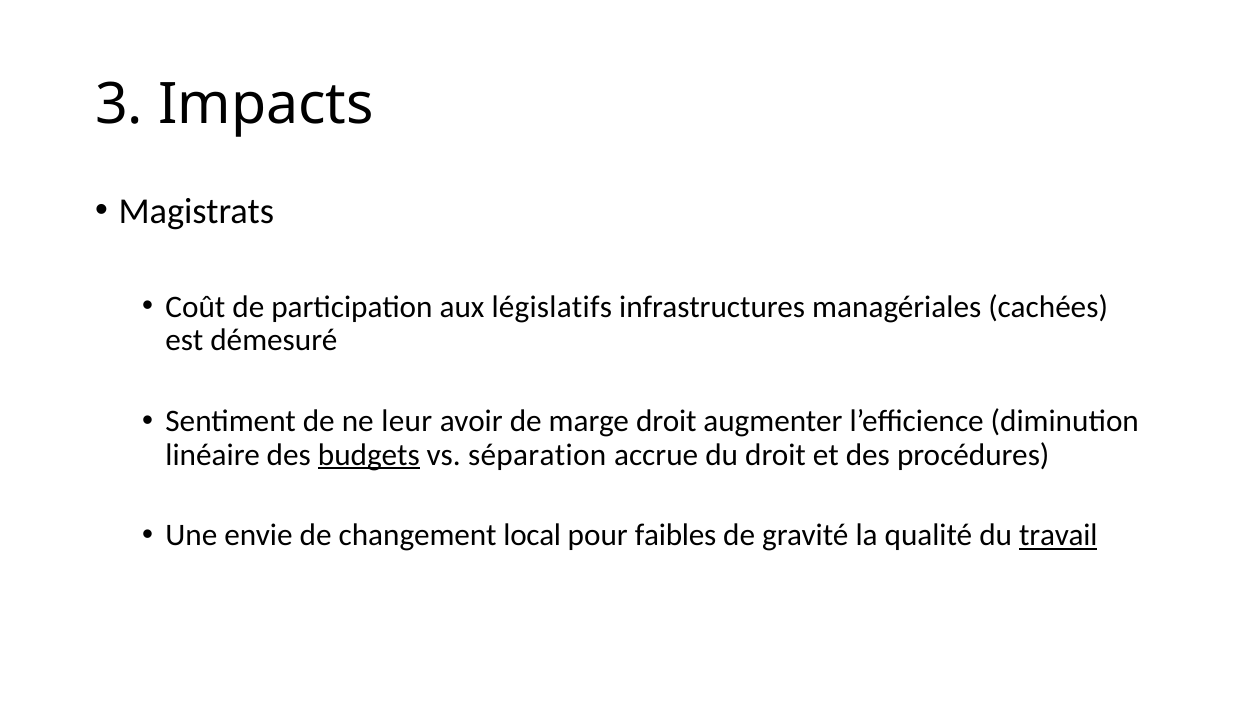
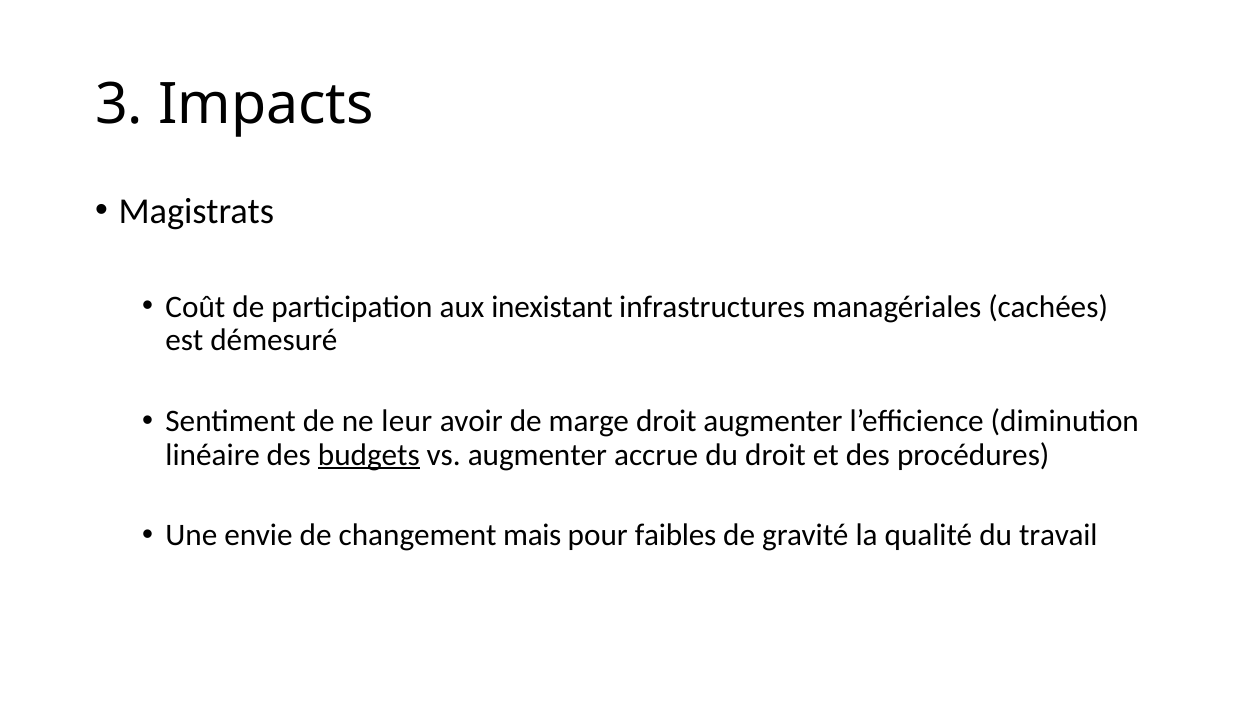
législatifs: législatifs -> inexistant
vs séparation: séparation -> augmenter
local: local -> mais
travail underline: present -> none
